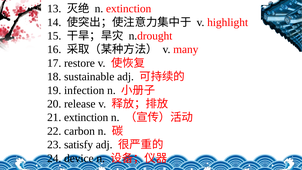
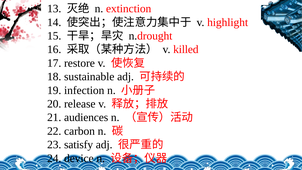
many: many -> killed
21 extinction: extinction -> audiences
